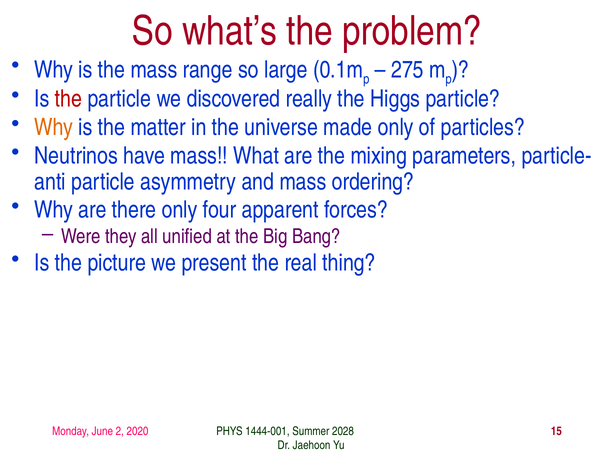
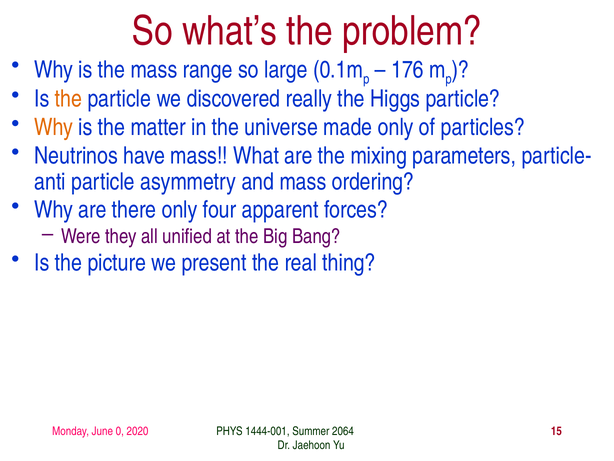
275: 275 -> 176
the at (69, 99) colour: red -> orange
2: 2 -> 0
2028: 2028 -> 2064
